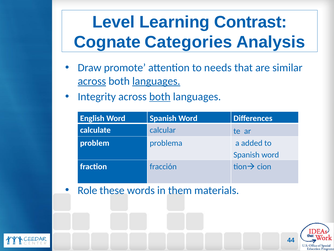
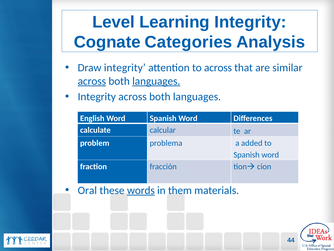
Learning Contrast: Contrast -> Integrity
Draw promote: promote -> integrity
to needs: needs -> across
both at (160, 97) underline: present -> none
Role: Role -> Oral
words underline: none -> present
